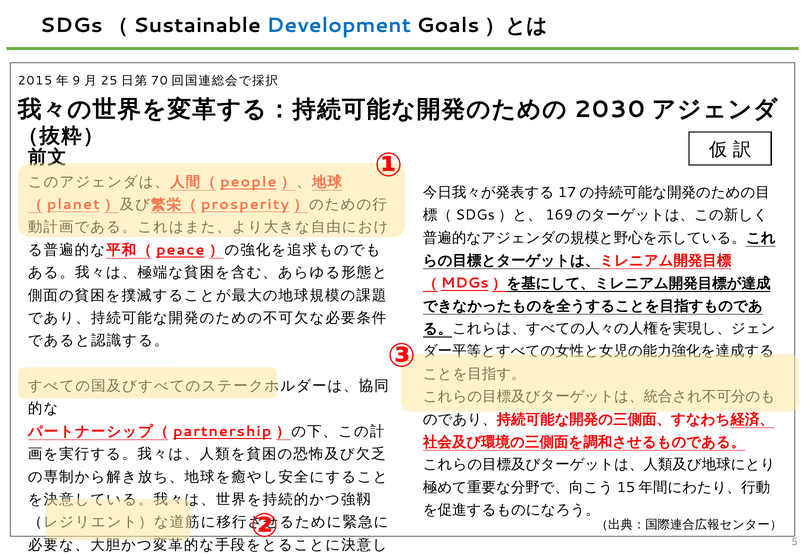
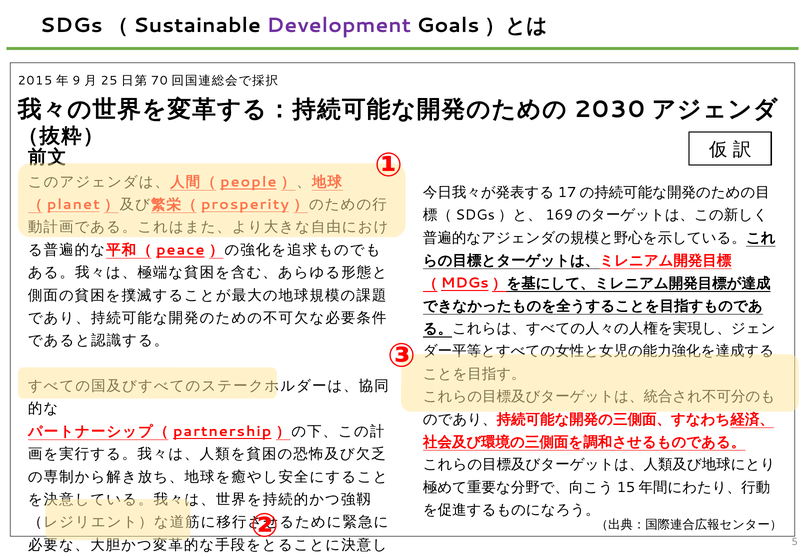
Development colour: blue -> purple
